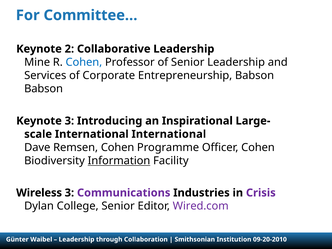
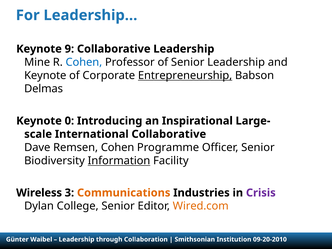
Committee…: Committee… -> Leadership…
2: 2 -> 9
Services at (45, 75): Services -> Keynote
Entrepreneurship underline: none -> present
Babson at (44, 89): Babson -> Delmas
Keynote 3: 3 -> 0
International International: International -> Collaborative
Officer Cohen: Cohen -> Senior
Communications colour: purple -> orange
Wired.com colour: purple -> orange
